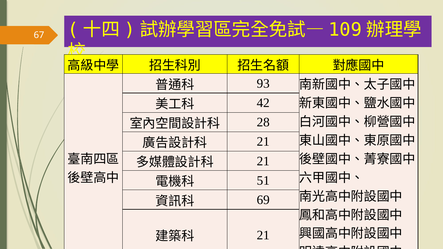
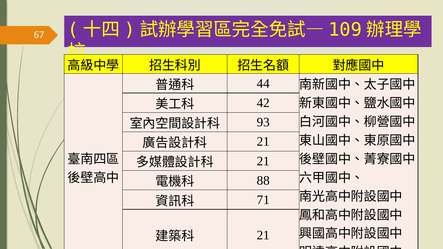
93: 93 -> 44
28: 28 -> 93
51: 51 -> 88
69: 69 -> 71
